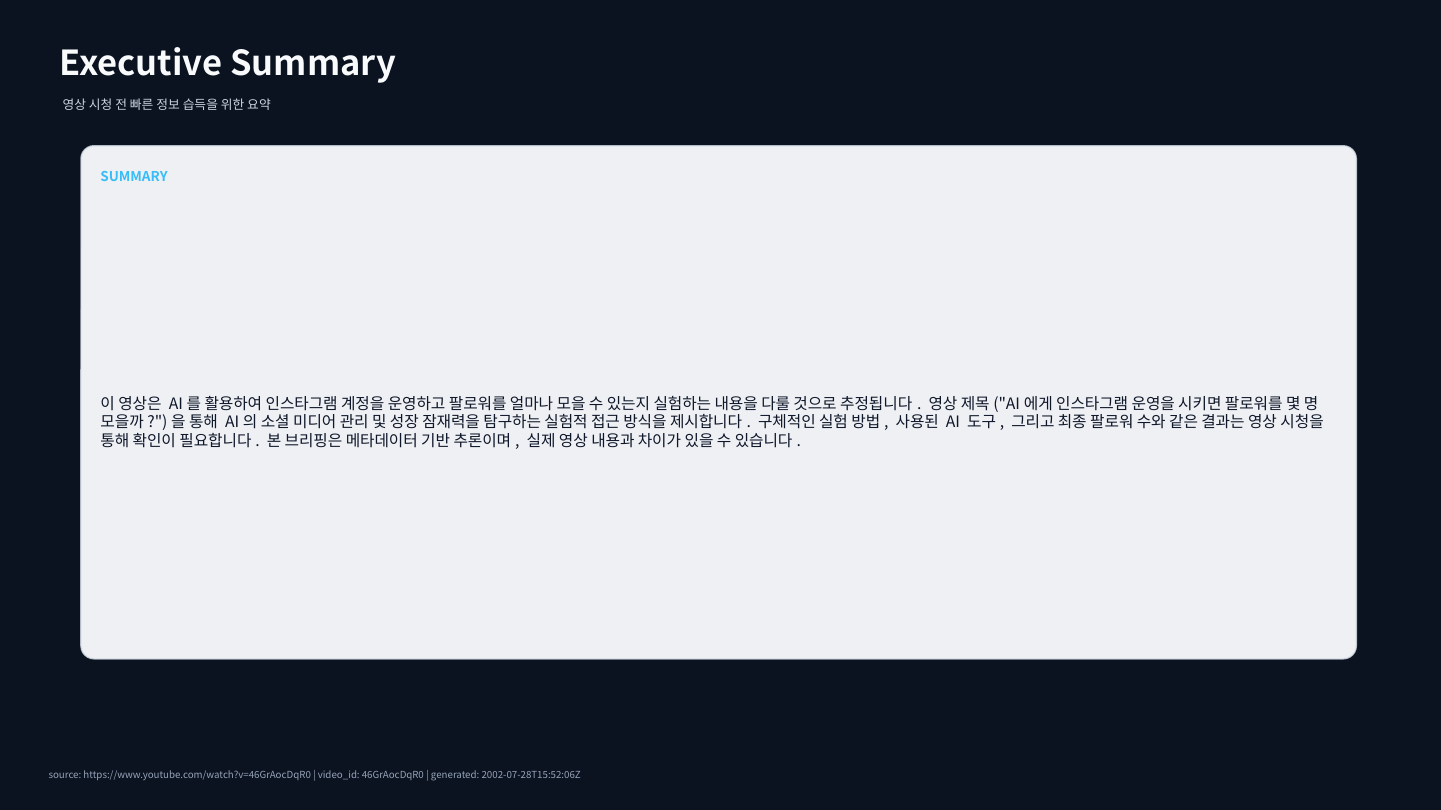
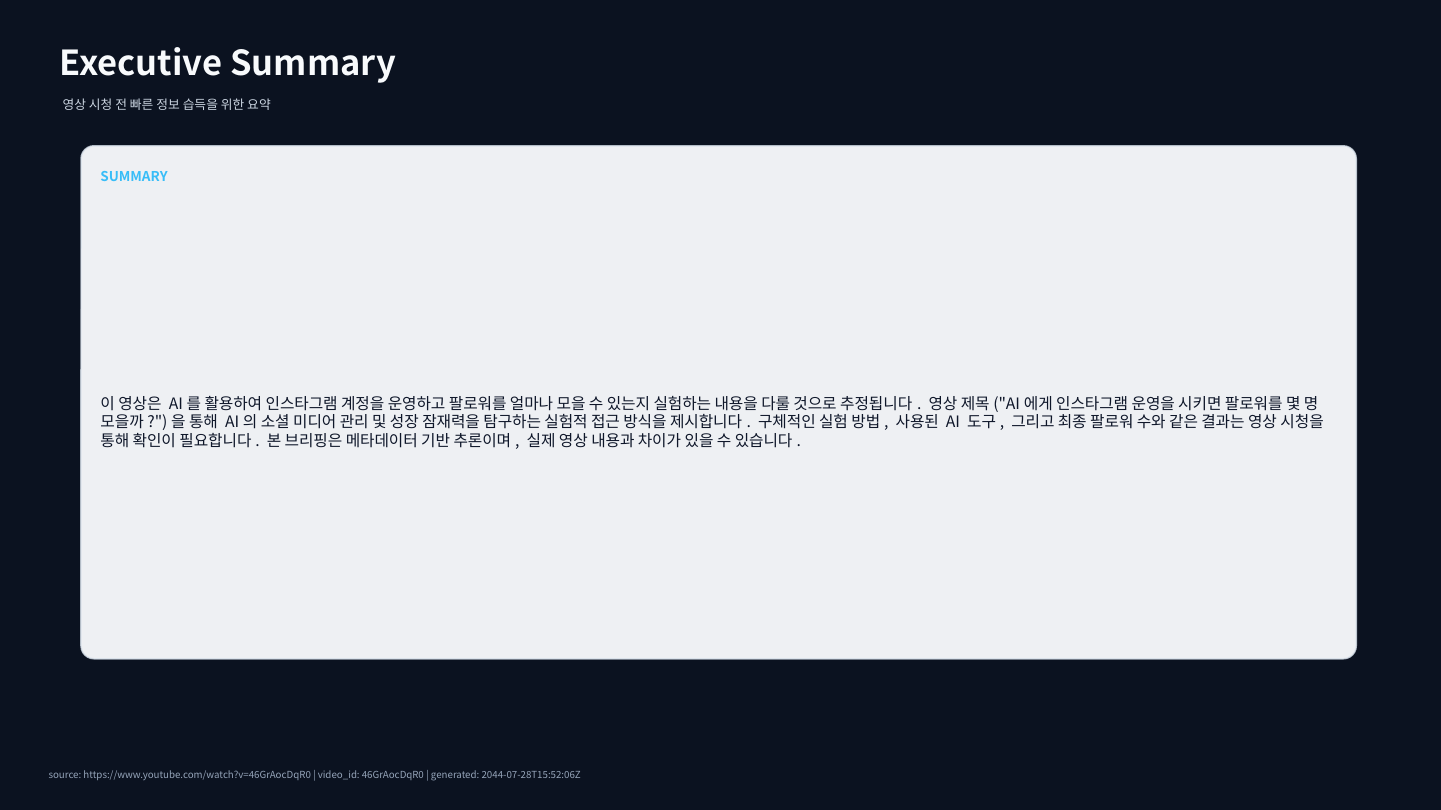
2002-07-28T15:52:06Z: 2002-07-28T15:52:06Z -> 2044-07-28T15:52:06Z
